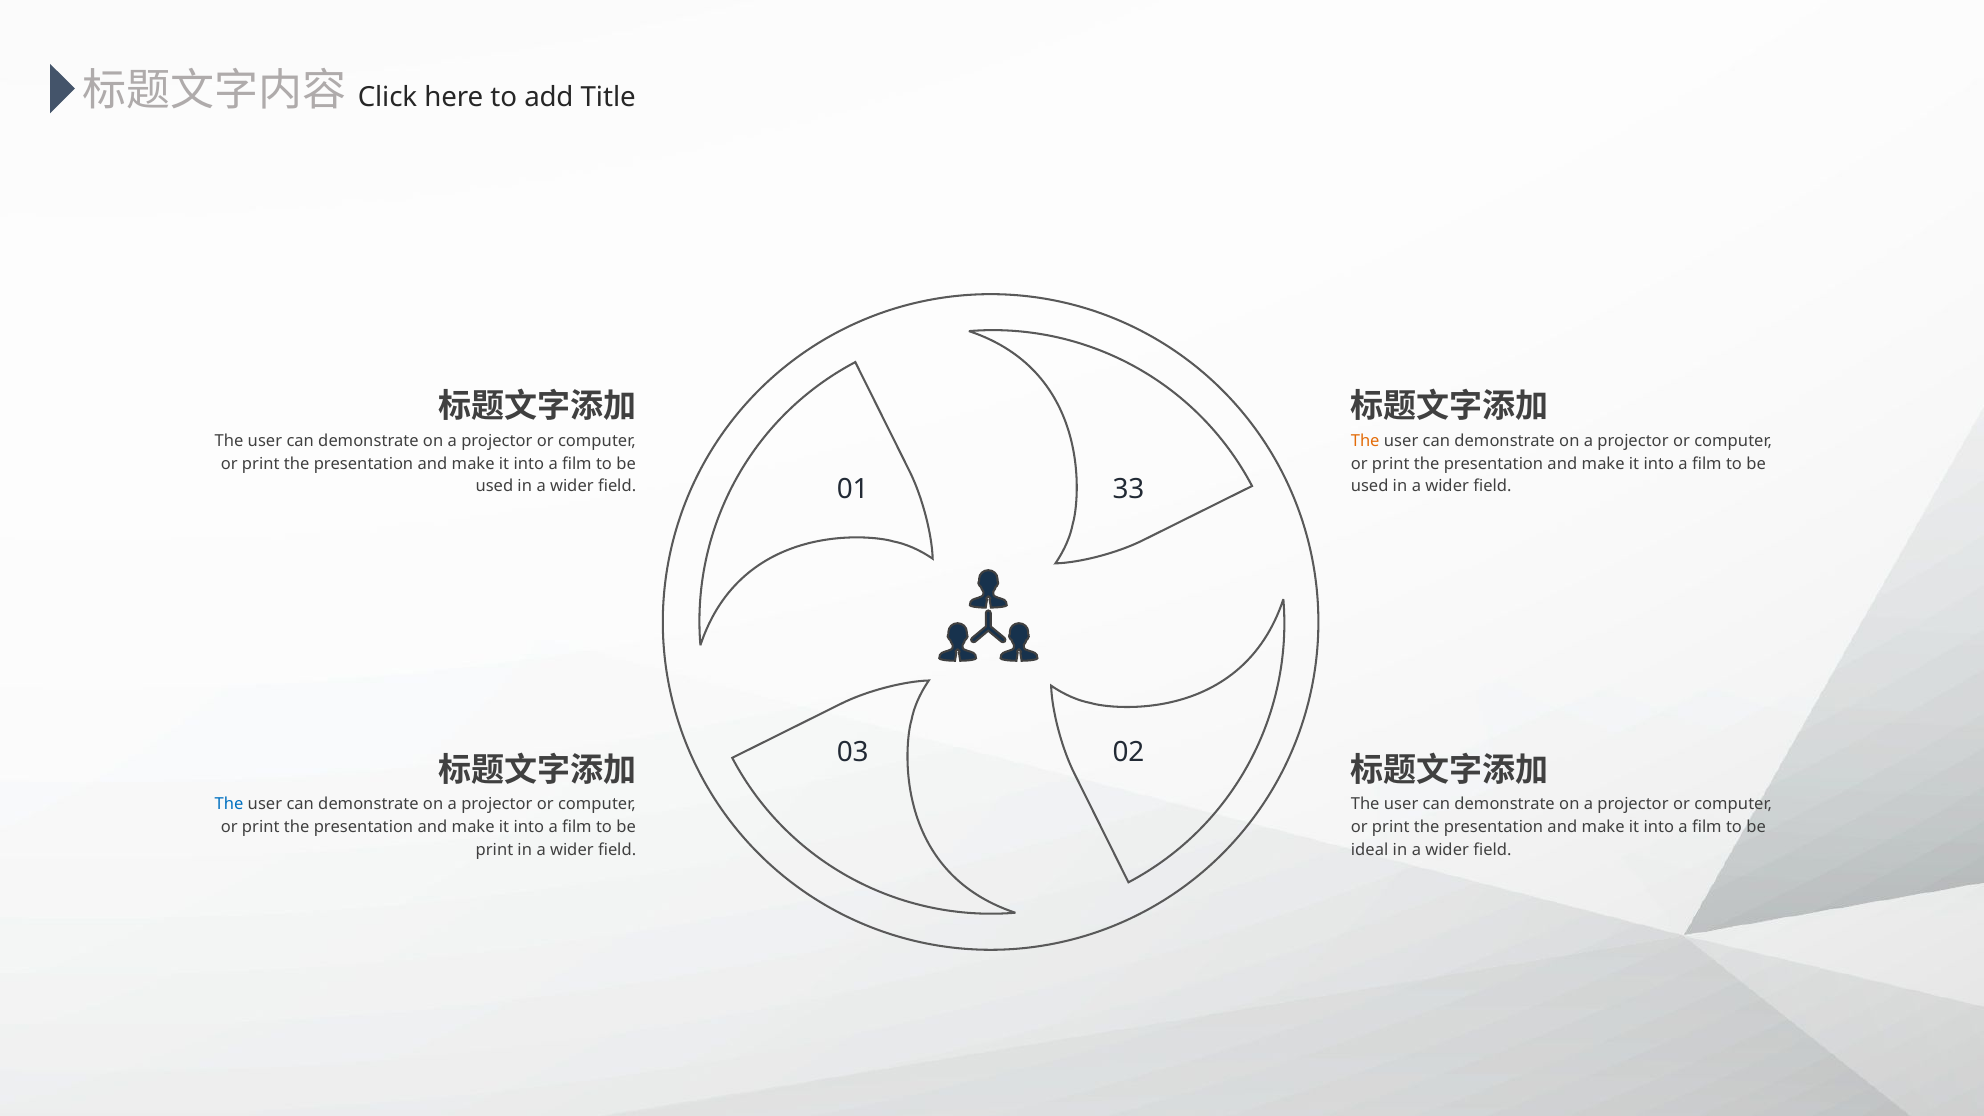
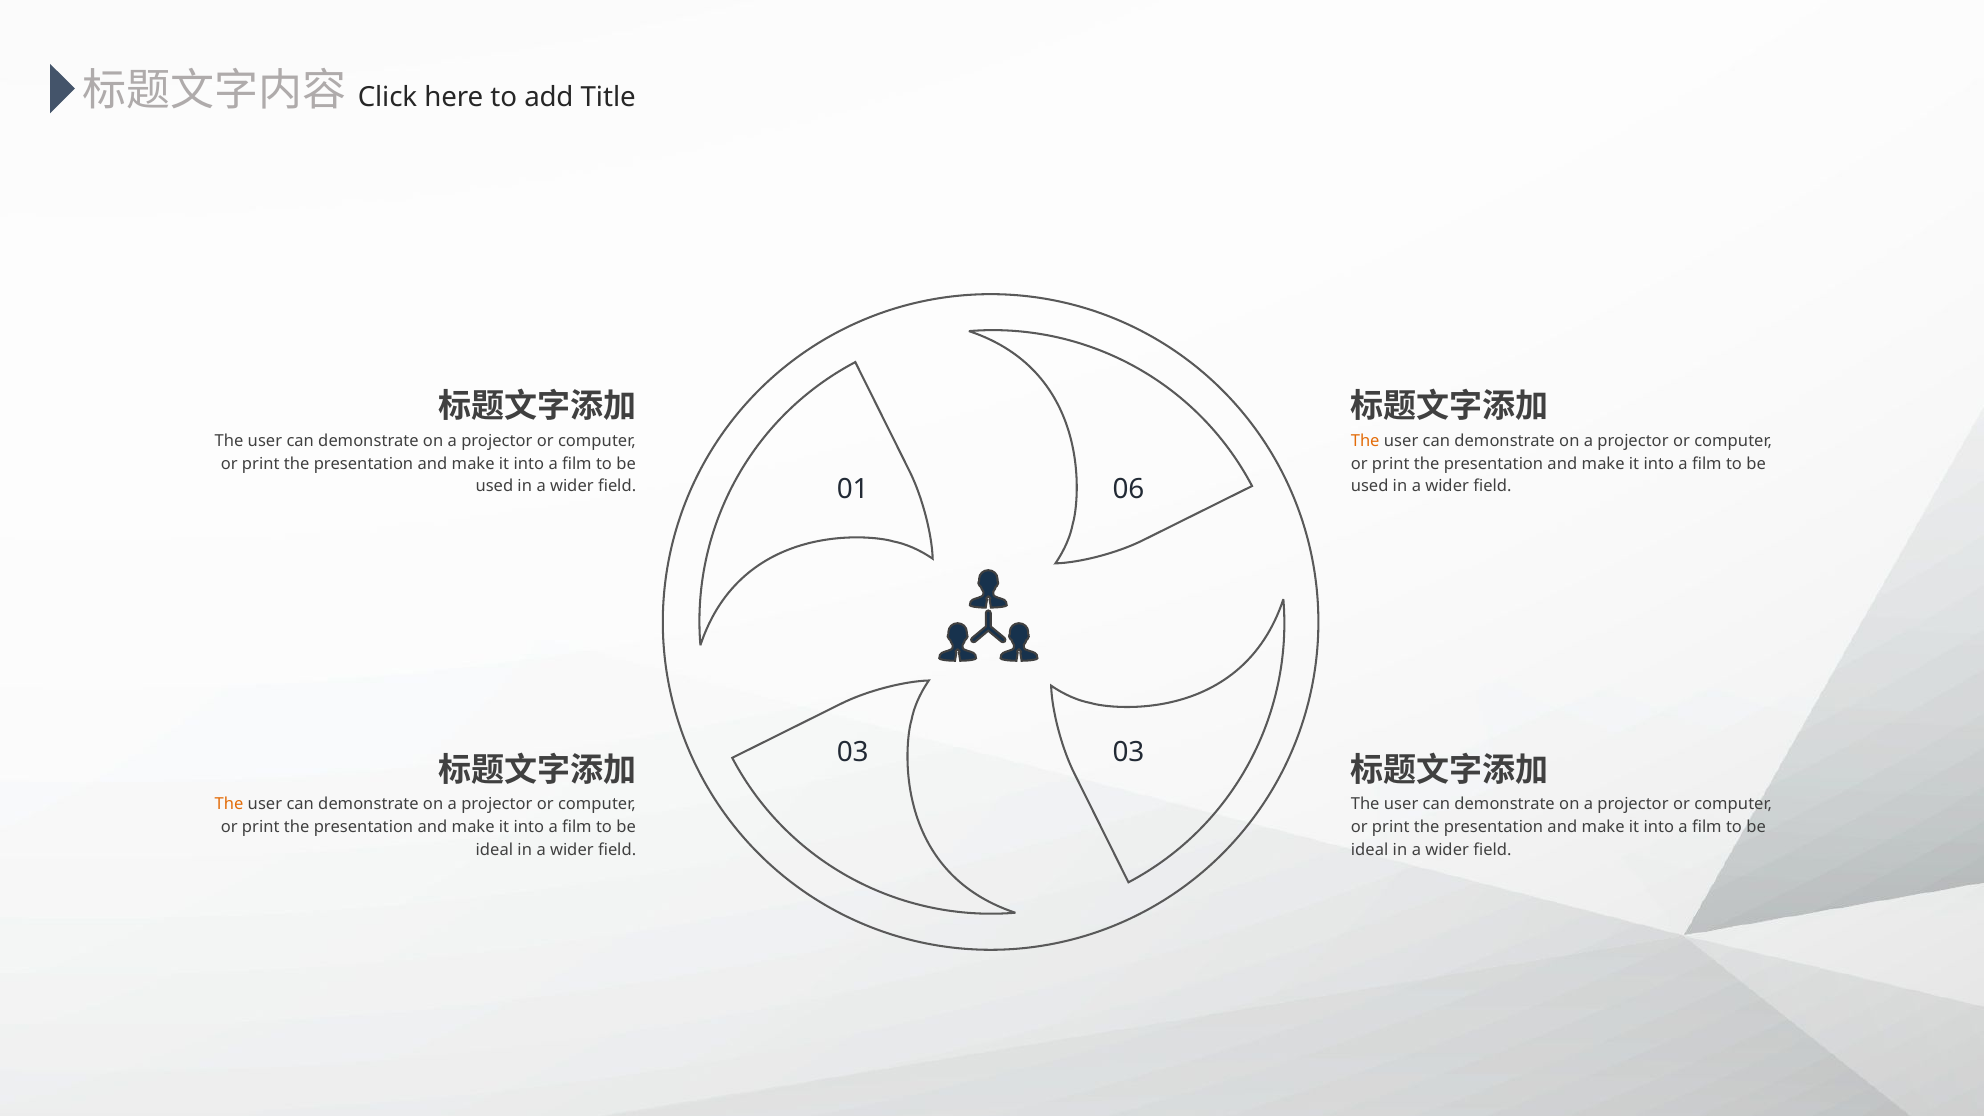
33: 33 -> 06
03 02: 02 -> 03
The at (229, 805) colour: blue -> orange
print at (494, 850): print -> ideal
